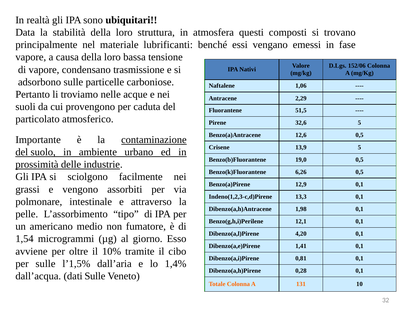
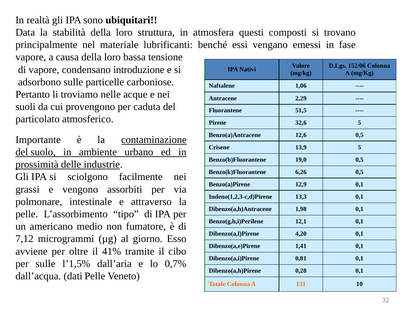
trasmissione: trasmissione -> introduzione
1,54: 1,54 -> 7,12
10%: 10% -> 41%
1,4%: 1,4% -> 0,7%
dati Sulle: Sulle -> Pelle
